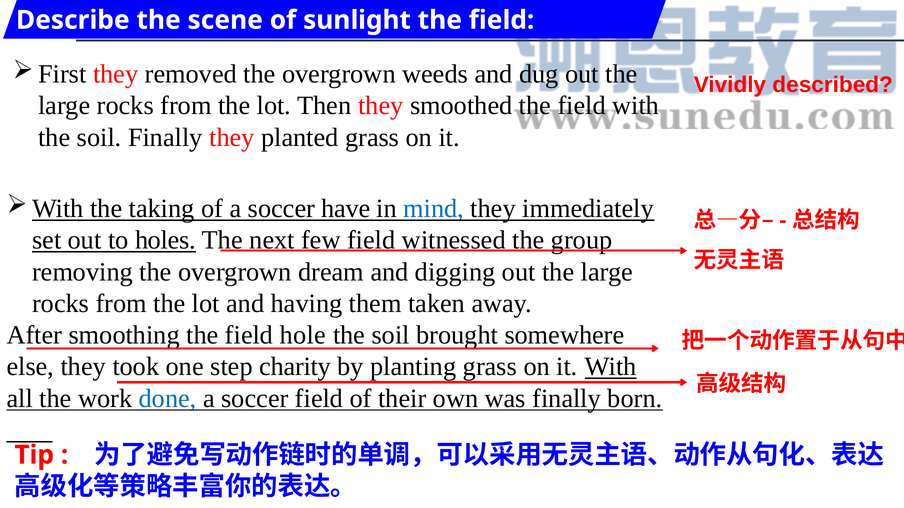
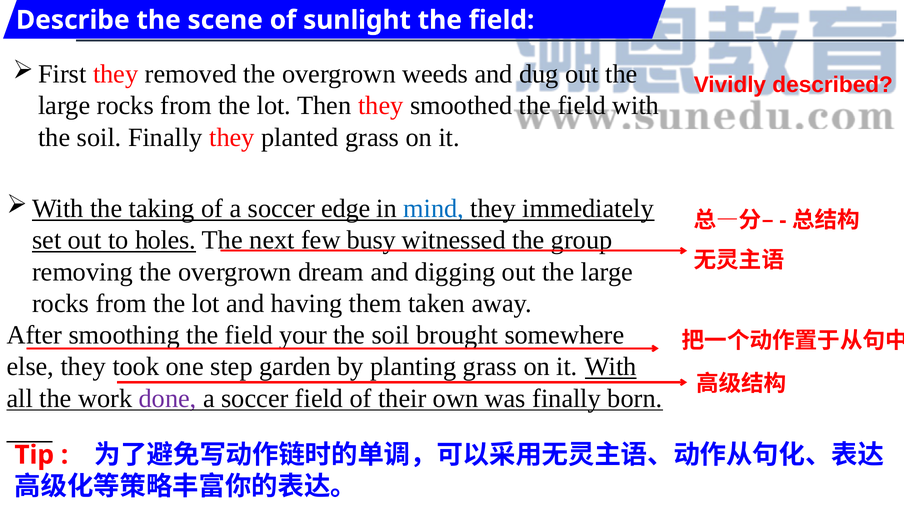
have: have -> edge
few field: field -> busy
hole: hole -> your
charity: charity -> garden
done colour: blue -> purple
